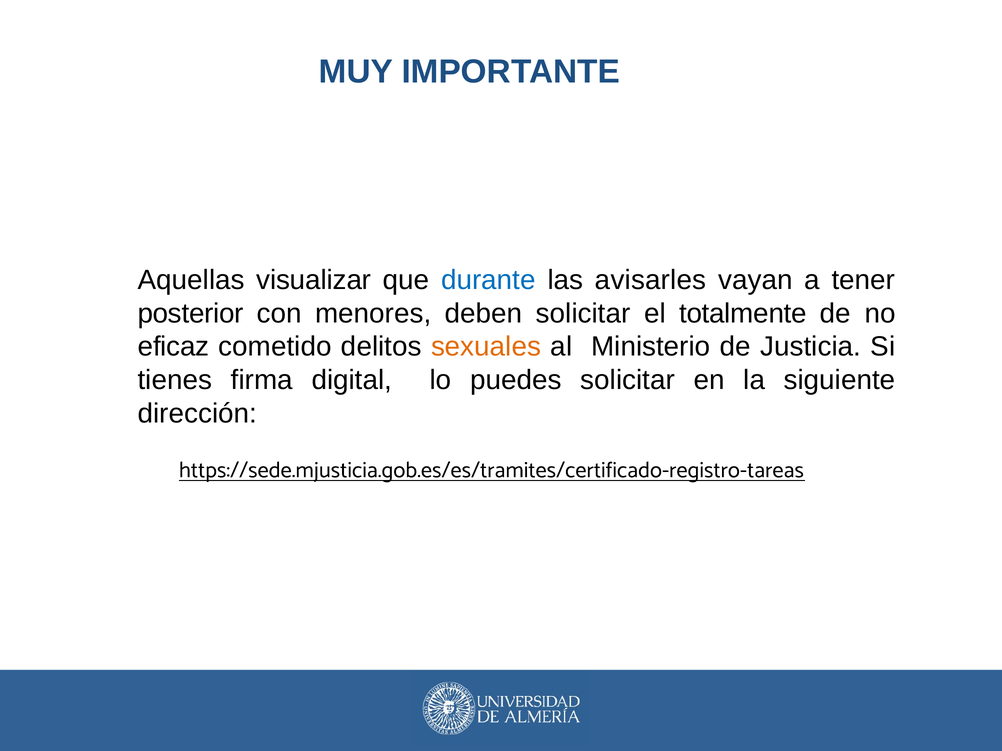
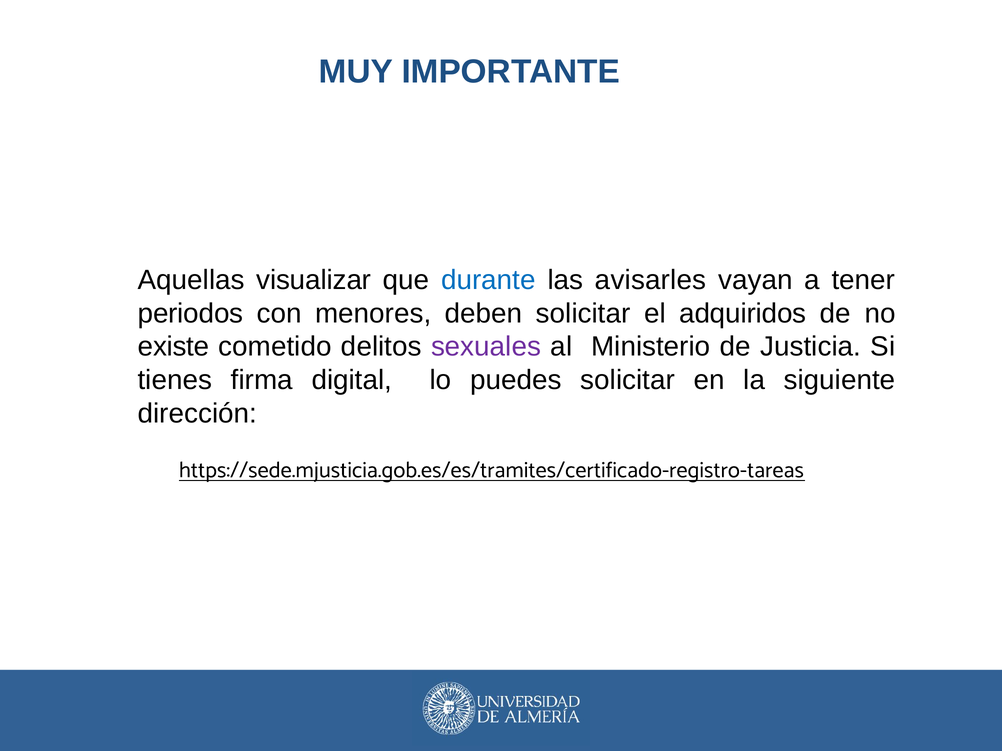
posterior: posterior -> periodos
totalmente: totalmente -> adquiridos
eficaz: eficaz -> existe
sexuales colour: orange -> purple
